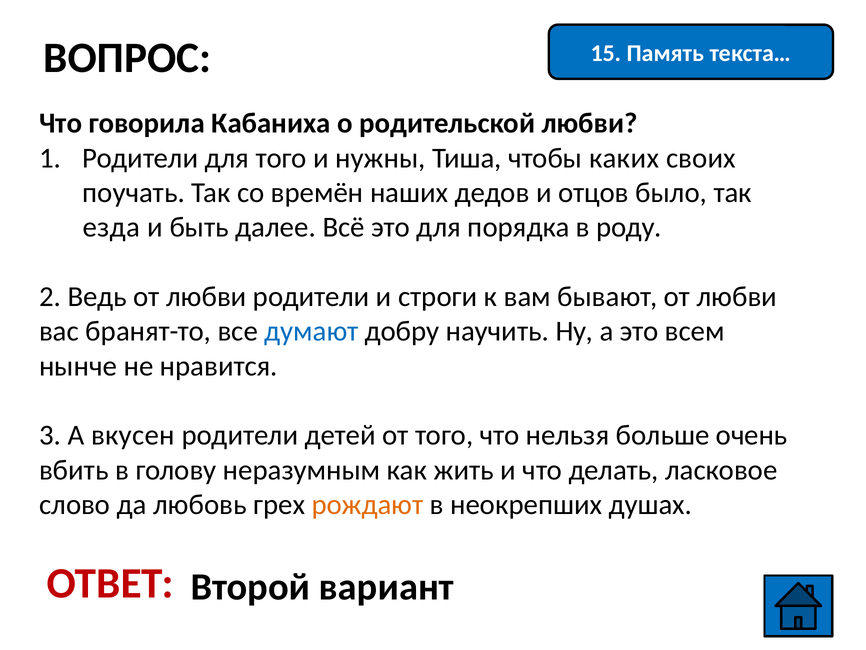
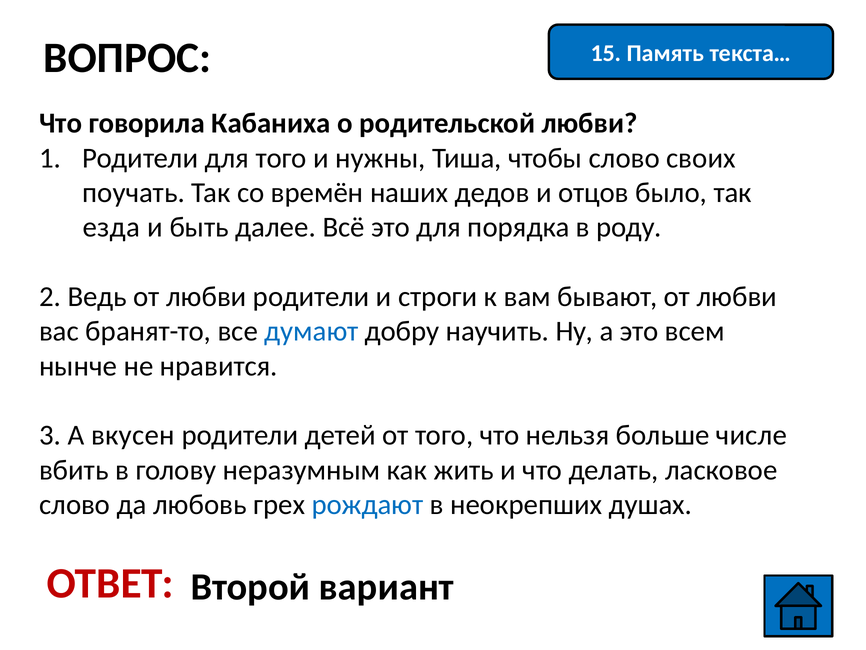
чтобы каких: каких -> слово
очень: очень -> числе
рождают colour: orange -> blue
